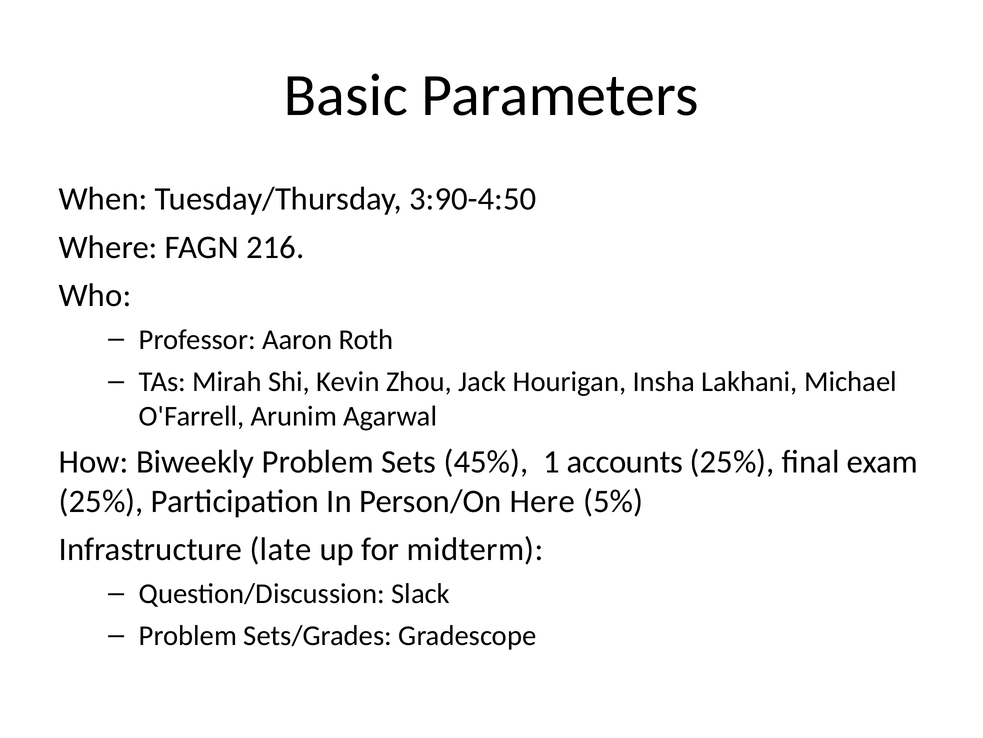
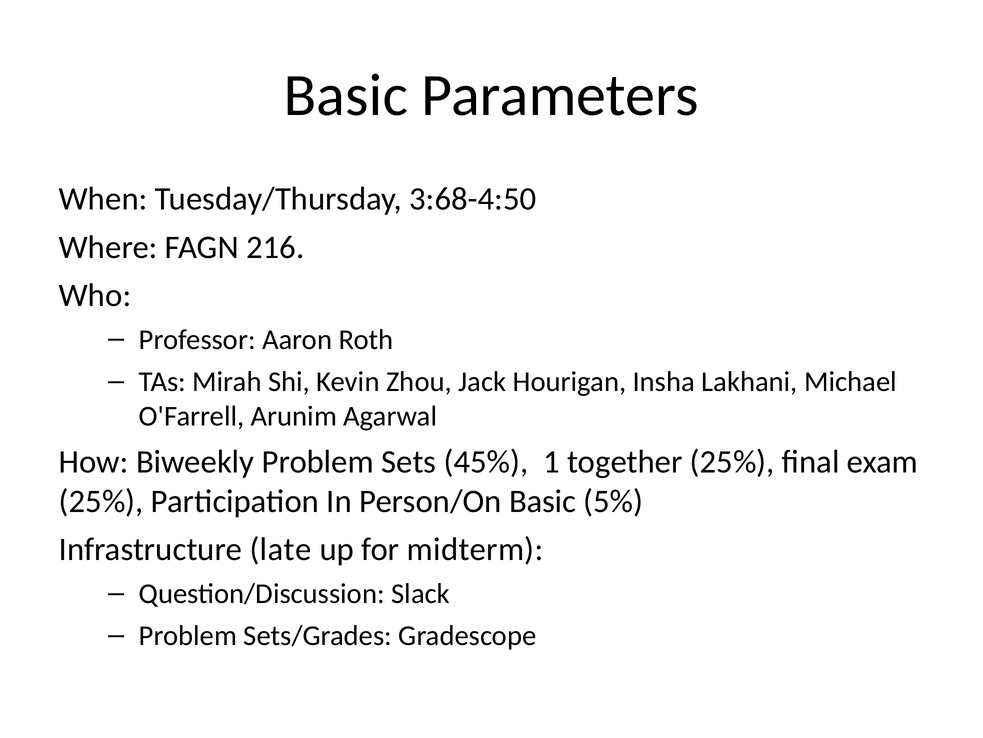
3:90-4:50: 3:90-4:50 -> 3:68-4:50
accounts: accounts -> together
Person/On Here: Here -> Basic
